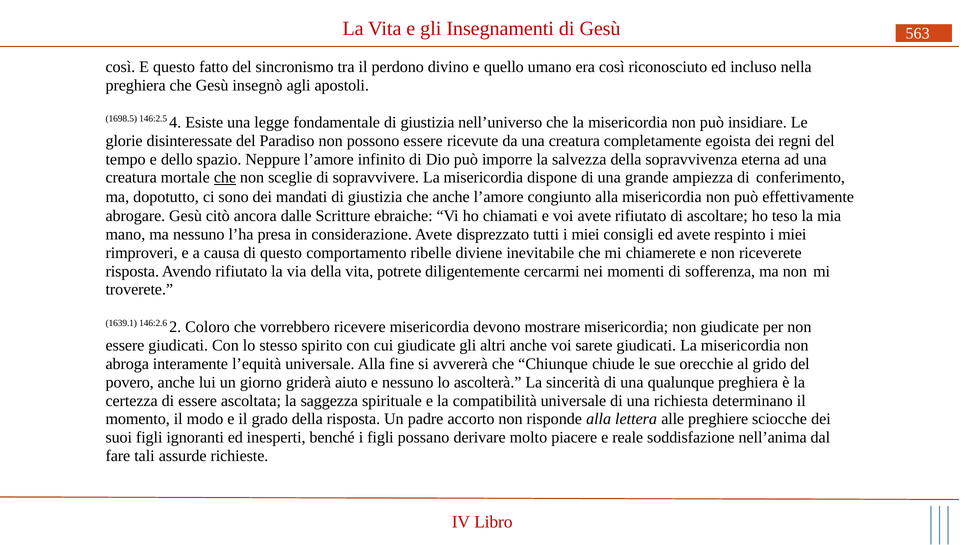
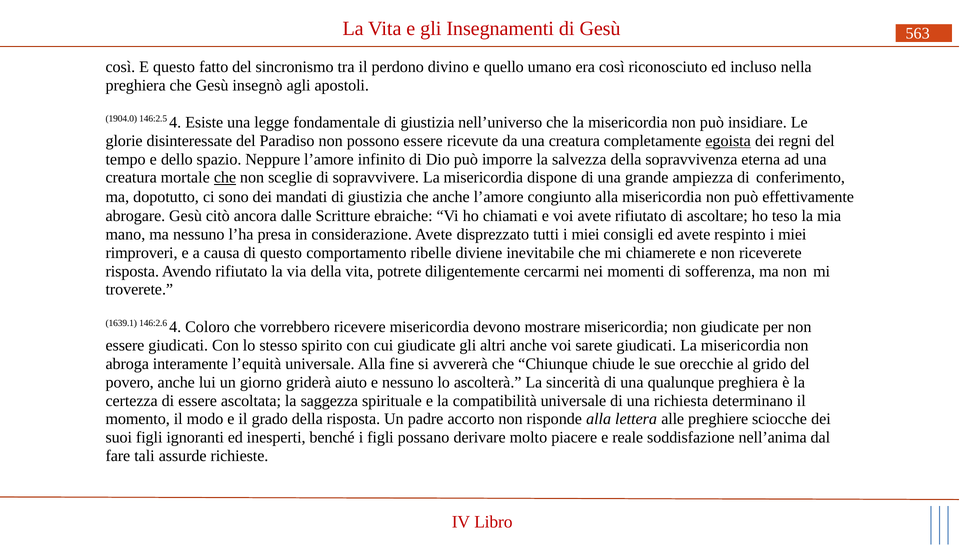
1698.5: 1698.5 -> 1904.0
egoista underline: none -> present
146:2.6 2: 2 -> 4
